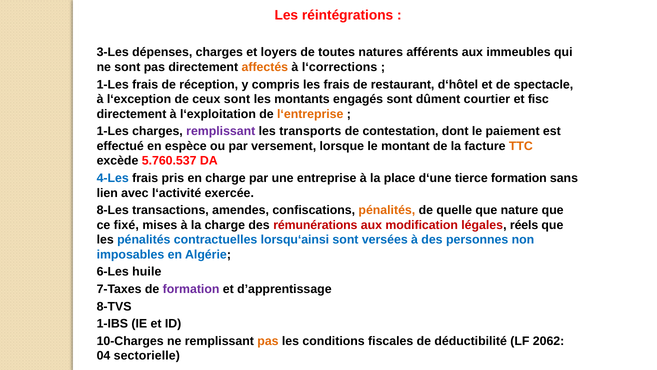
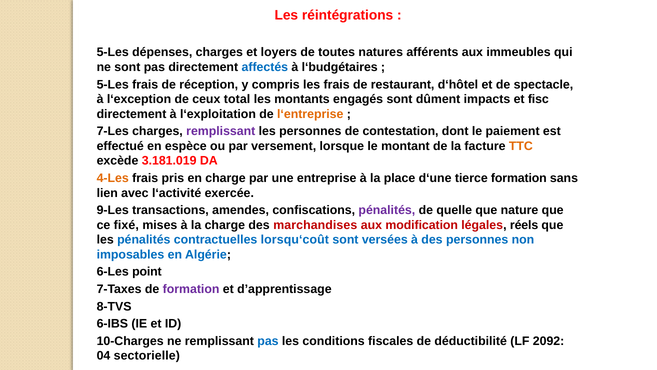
3-Les at (113, 52): 3-Les -> 5-Les
affectés colour: orange -> blue
l‘corrections: l‘corrections -> l‘budgétaires
1-Les at (113, 84): 1-Les -> 5-Les
ceux sont: sont -> total
courtier: courtier -> impacts
1-Les at (113, 131): 1-Les -> 7-Les
les transports: transports -> personnes
5.760.537: 5.760.537 -> 3.181.019
4-Les colour: blue -> orange
8-Les: 8-Les -> 9-Les
pénalités at (387, 210) colour: orange -> purple
rémunérations: rémunérations -> marchandises
lorsqu‘ainsi: lorsqu‘ainsi -> lorsqu‘coût
huile: huile -> point
1-IBS: 1-IBS -> 6-IBS
pas at (268, 341) colour: orange -> blue
2062: 2062 -> 2092
